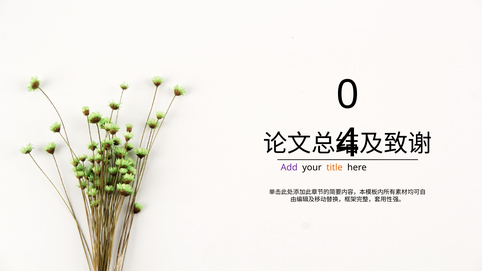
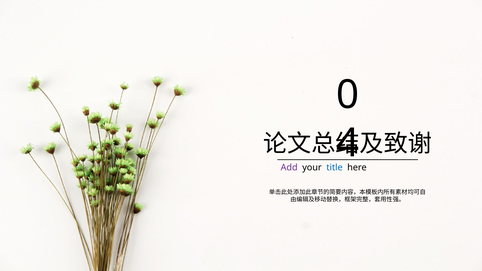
title colour: orange -> blue
